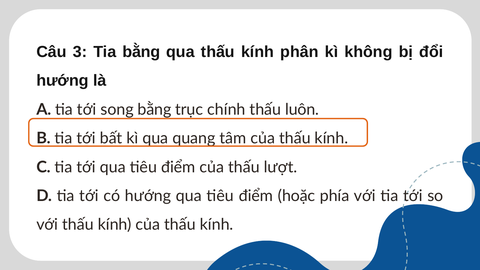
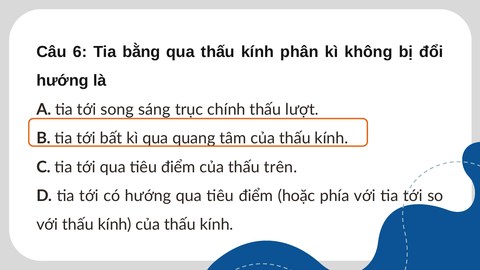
3: 3 -> 6
song bằng: bằng -> sáng
luôn: luôn -> lượt
lượt: lượt -> trên
